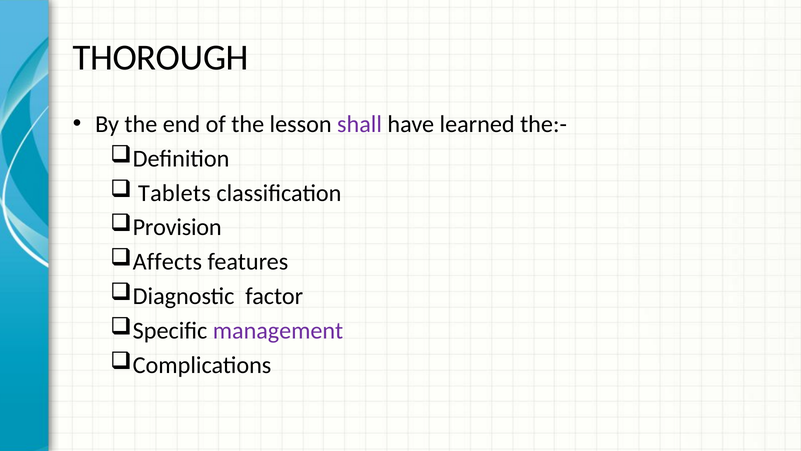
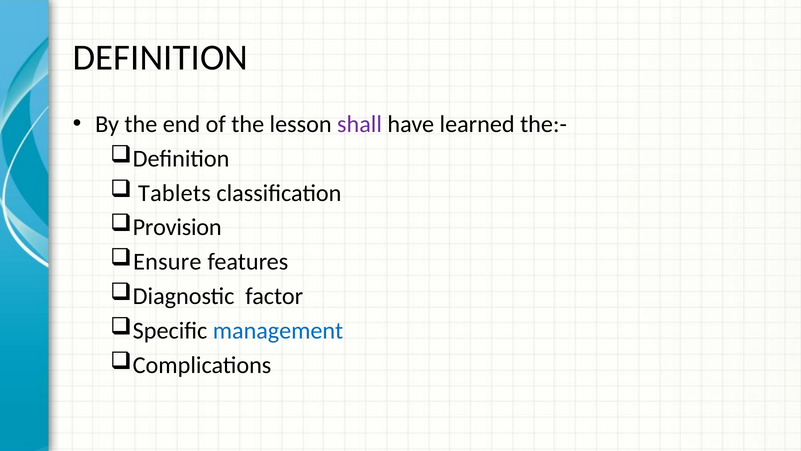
THOROUGH at (161, 58): THOROUGH -> DEFINITION
Affects: Affects -> Ensure
management colour: purple -> blue
